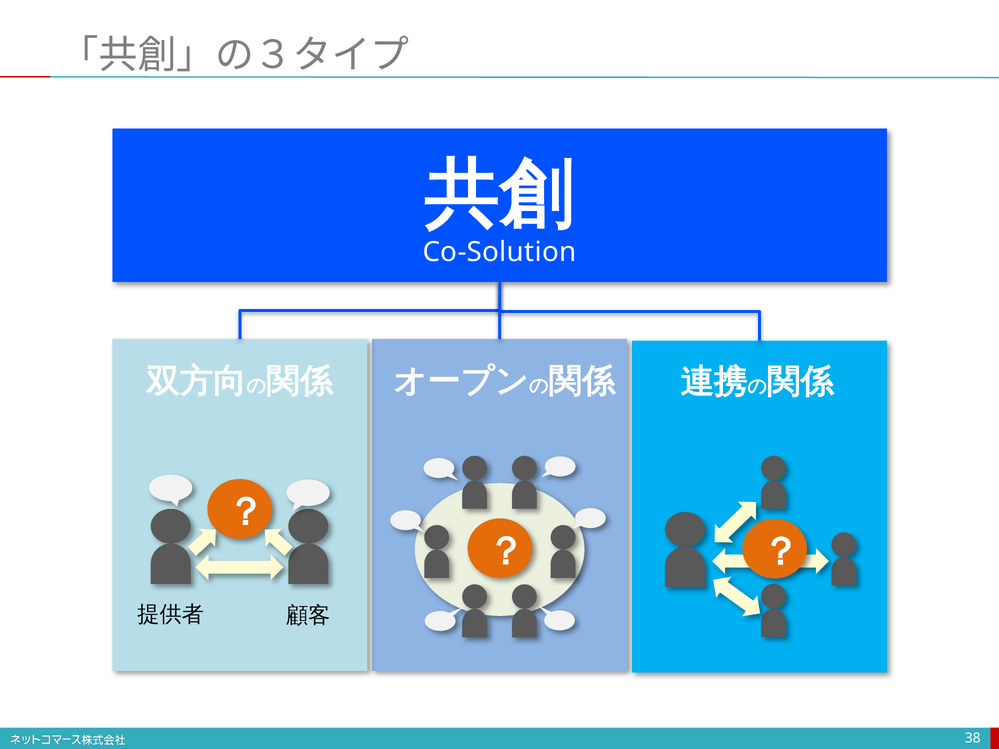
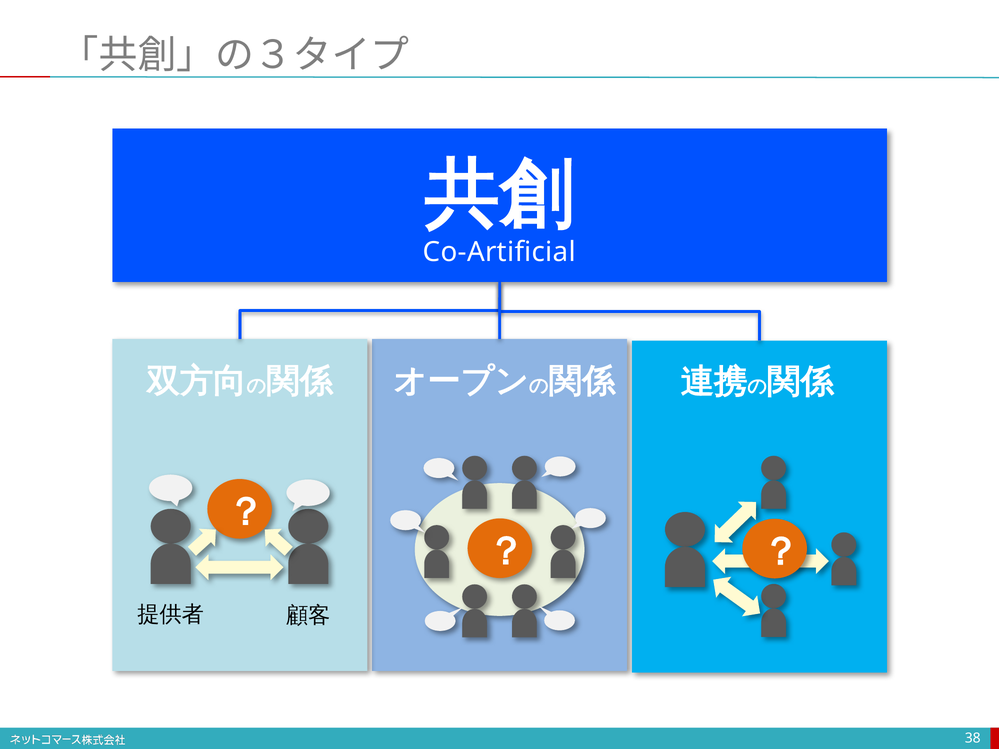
Co-Solution: Co-Solution -> Co-Artificial
